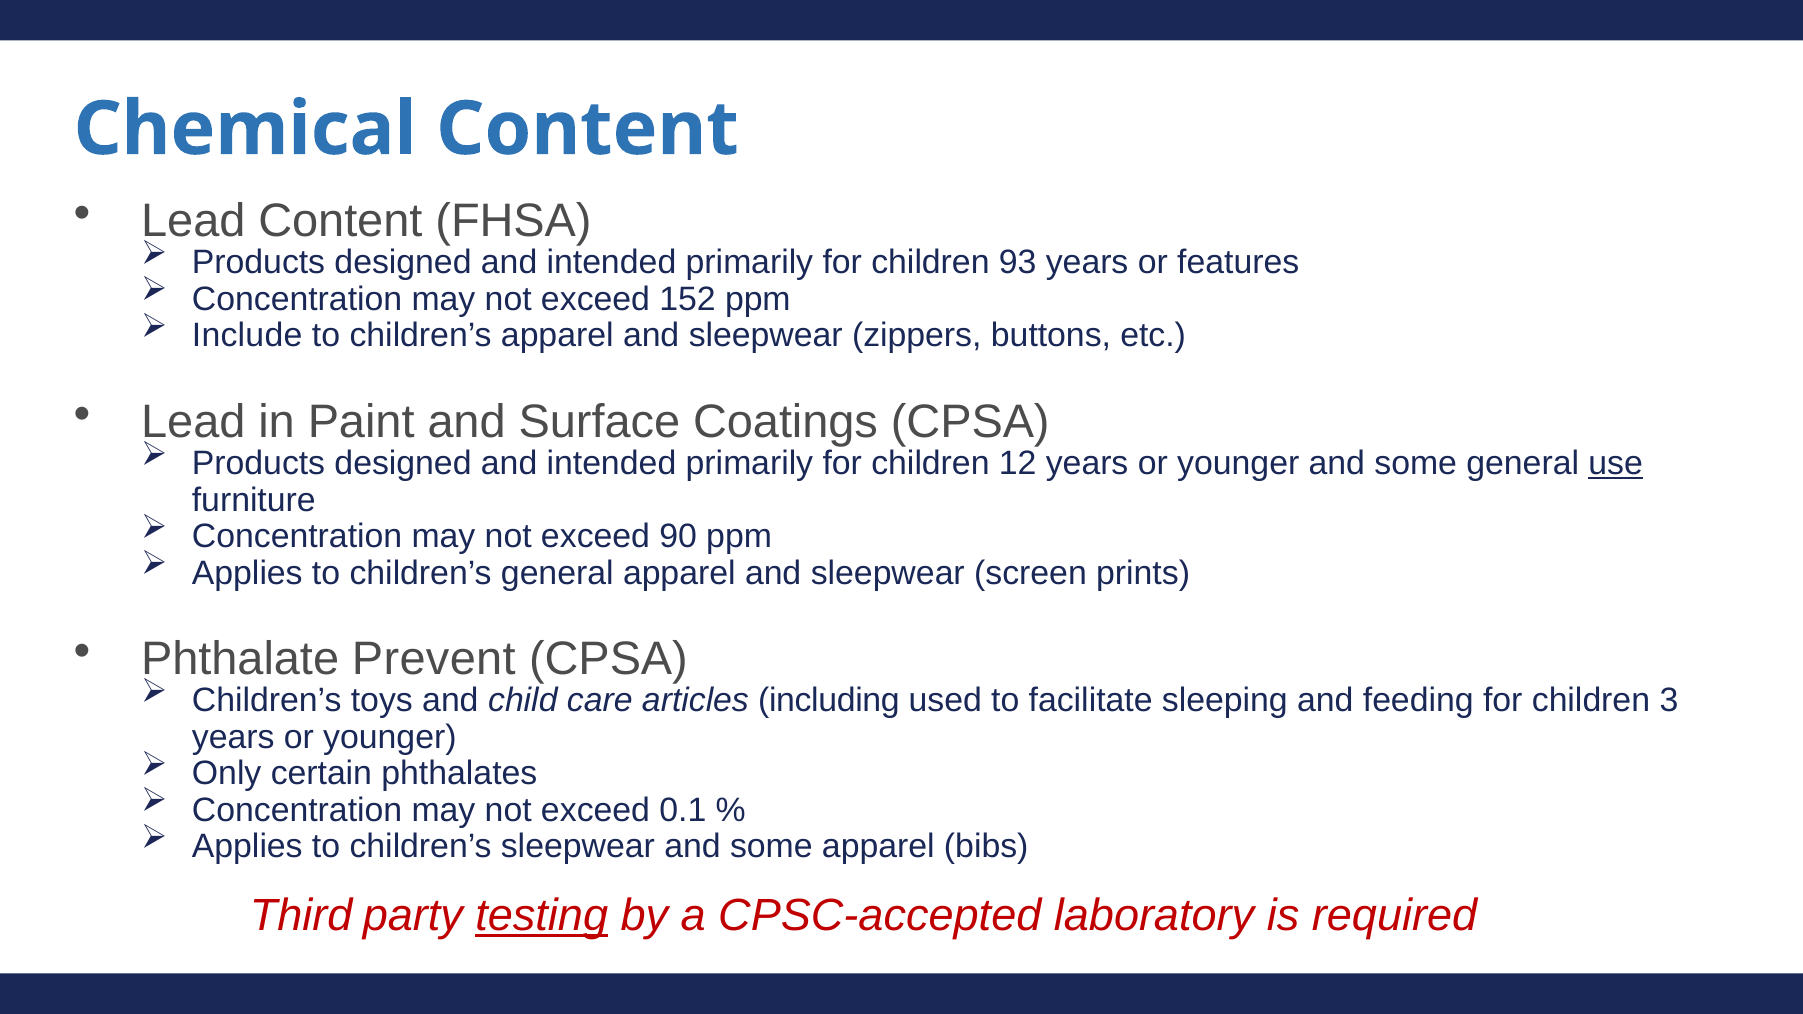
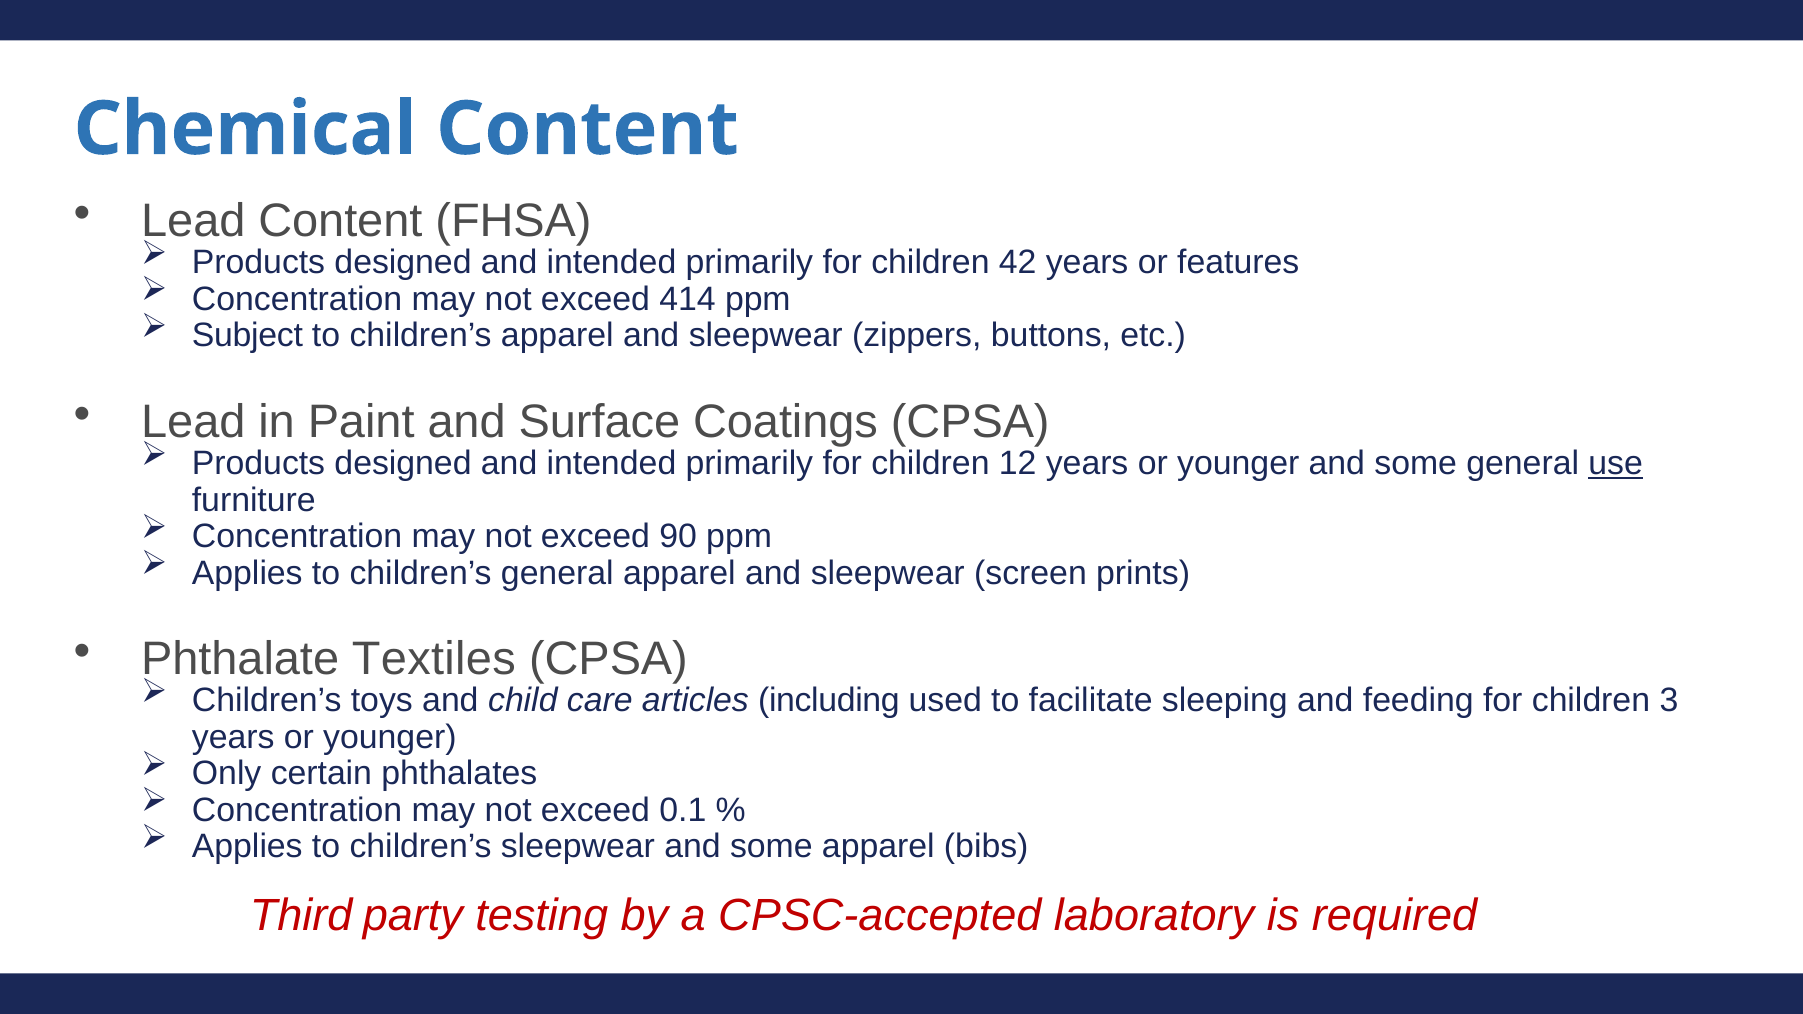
93: 93 -> 42
152: 152 -> 414
Include: Include -> Subject
Prevent: Prevent -> Textiles
testing underline: present -> none
